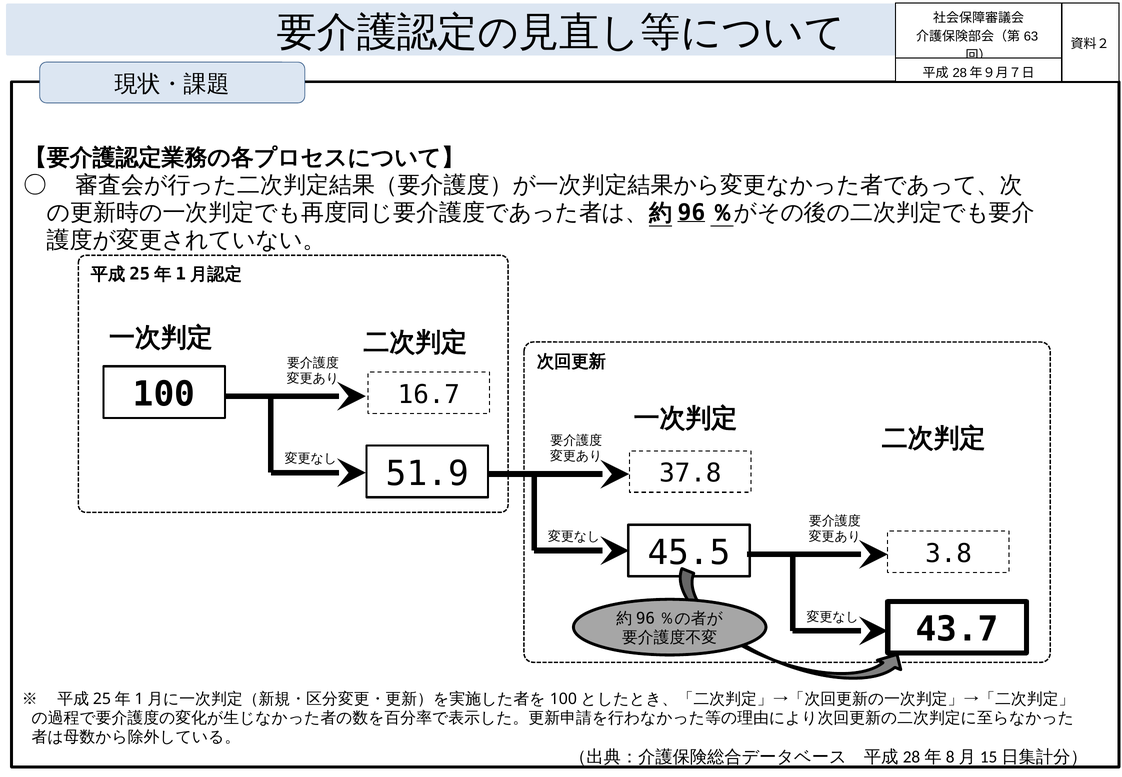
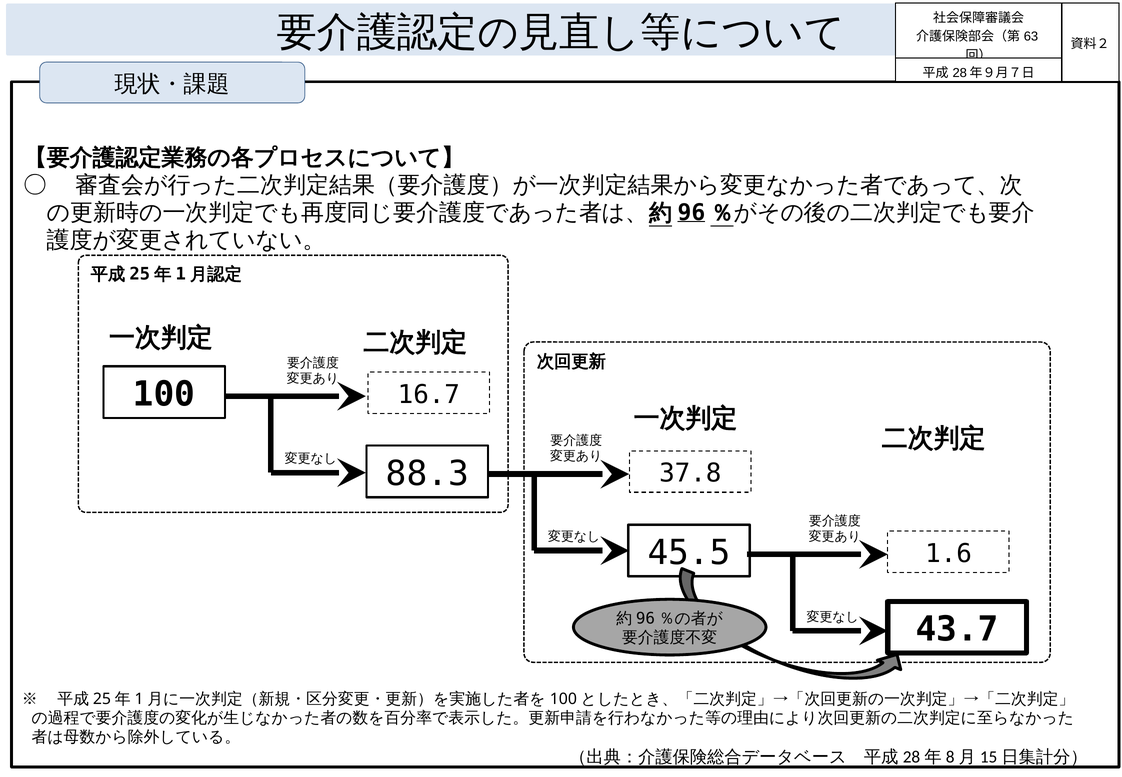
51.9: 51.9 -> 88.3
3.8: 3.8 -> 1.6
